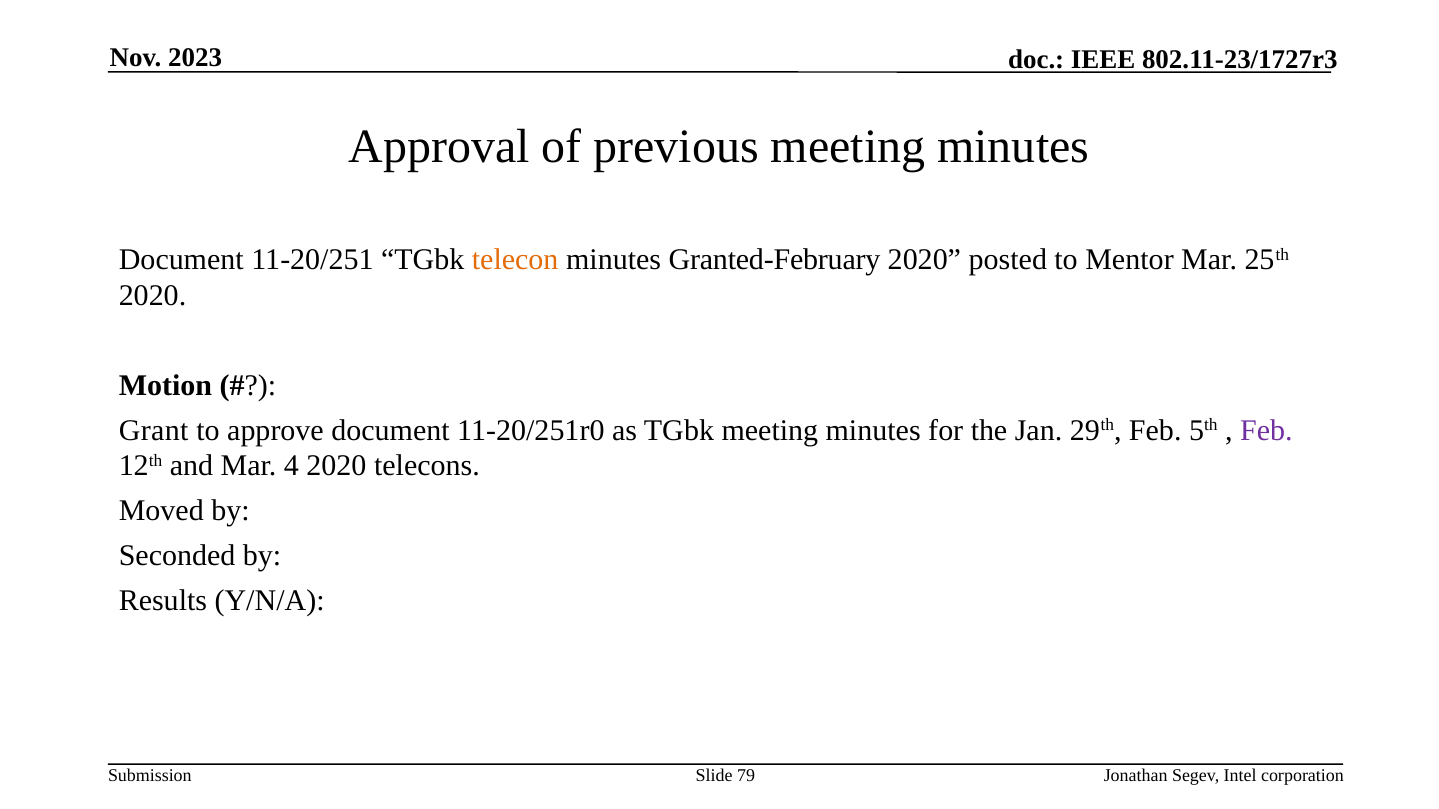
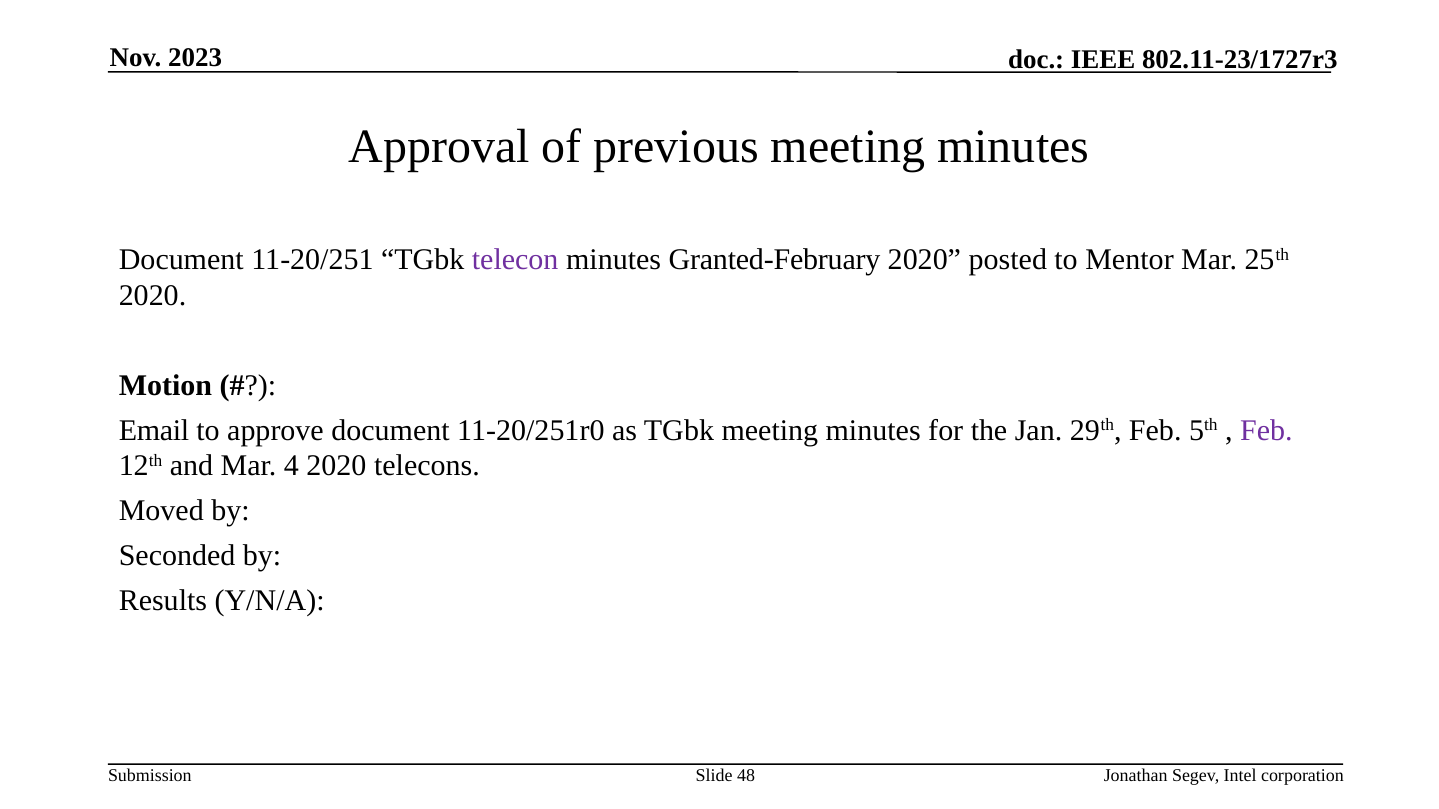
telecon colour: orange -> purple
Grant: Grant -> Email
79: 79 -> 48
